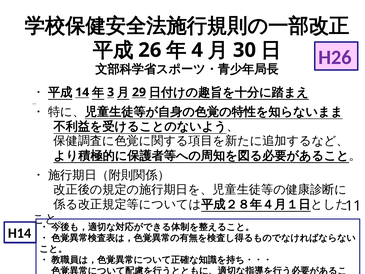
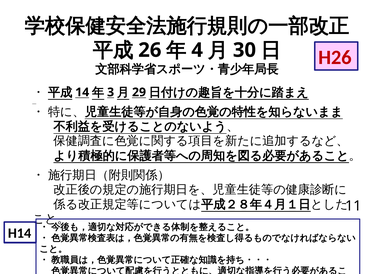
H26 colour: purple -> red
